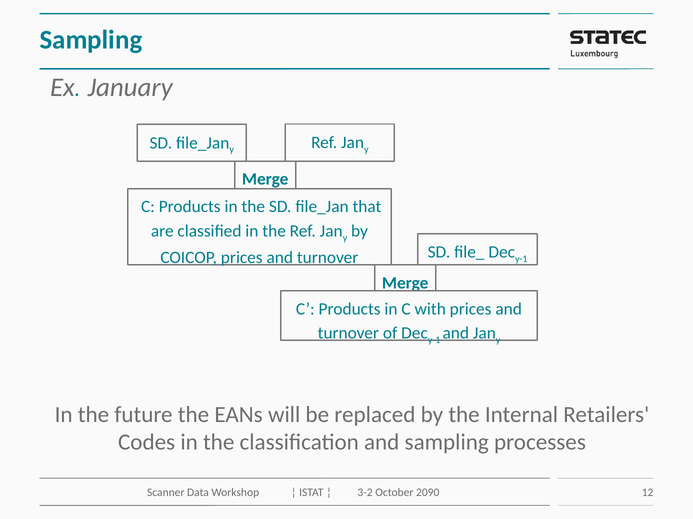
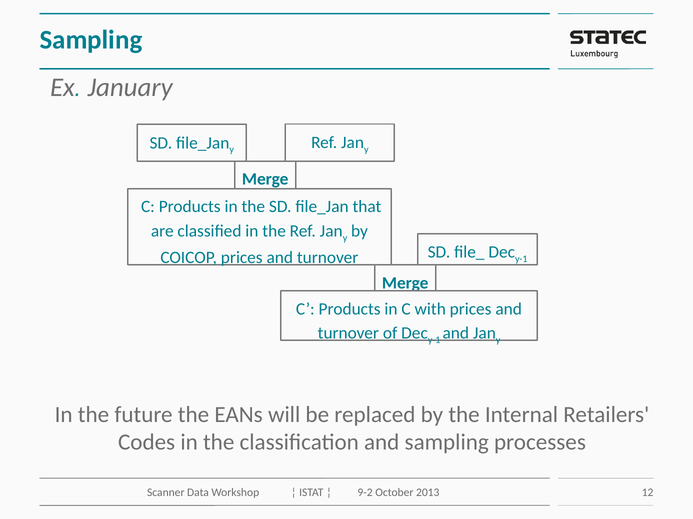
3-2: 3-2 -> 9-2
2090: 2090 -> 2013
